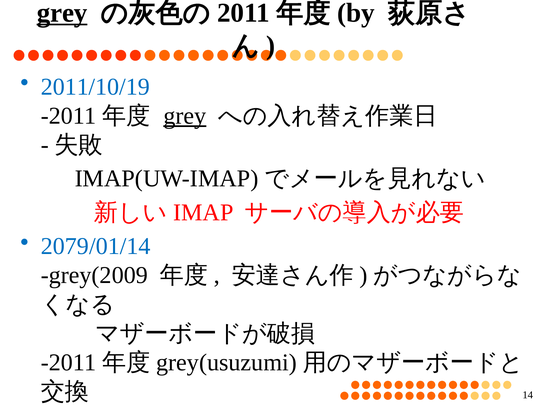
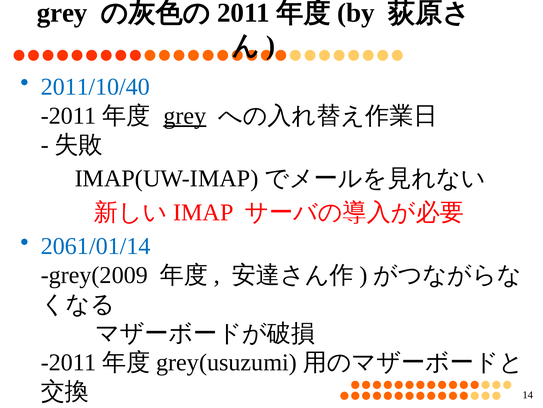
grey at (62, 13) underline: present -> none
2011/10/19: 2011/10/19 -> 2011/10/40
2079/01/14: 2079/01/14 -> 2061/01/14
